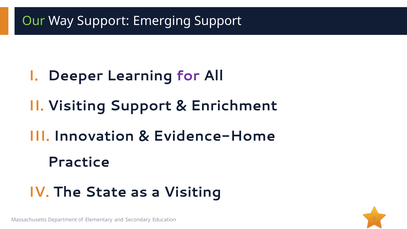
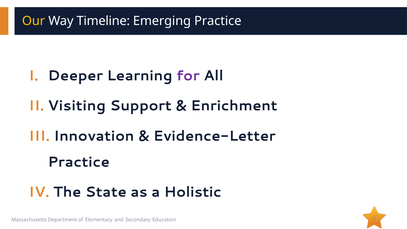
Our colour: light green -> yellow
Way Support: Support -> Timeline
Emerging Support: Support -> Practice
Evidence-Home: Evidence-Home -> Evidence-Letter
a Visiting: Visiting -> Holistic
